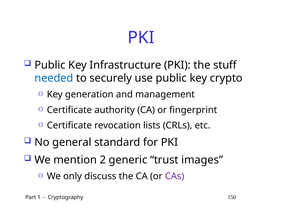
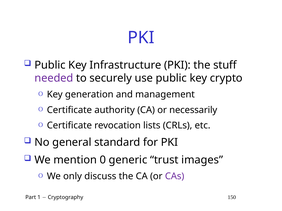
needed colour: blue -> purple
fingerprint: fingerprint -> necessarily
2: 2 -> 0
